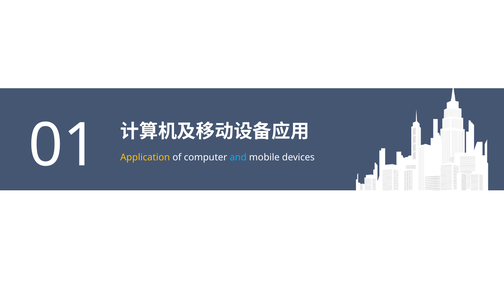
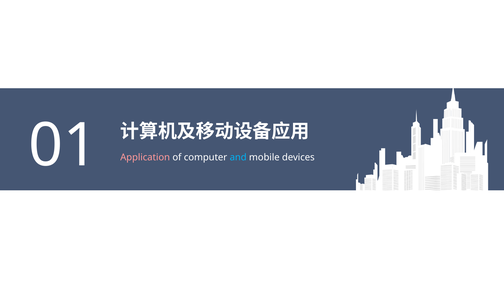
Application colour: yellow -> pink
